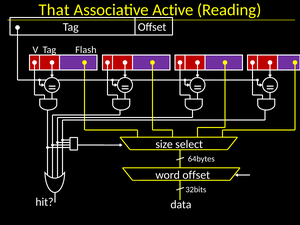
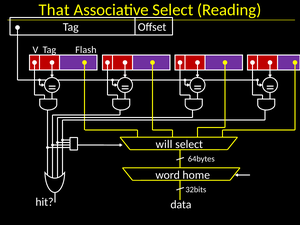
Associative Active: Active -> Select
size: size -> will
word offset: offset -> home
